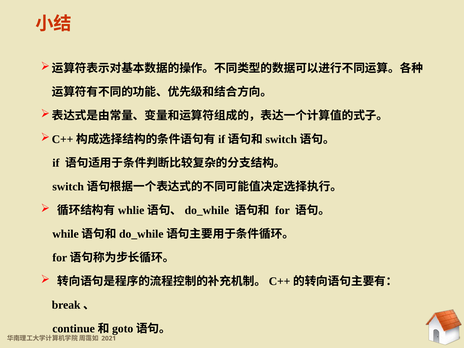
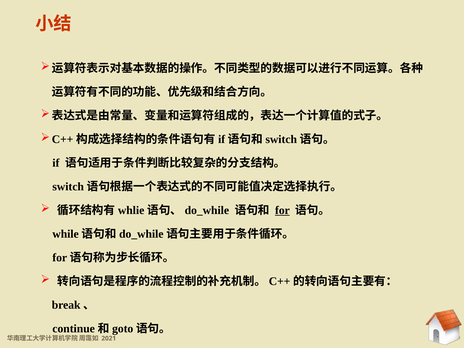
for underline: none -> present
